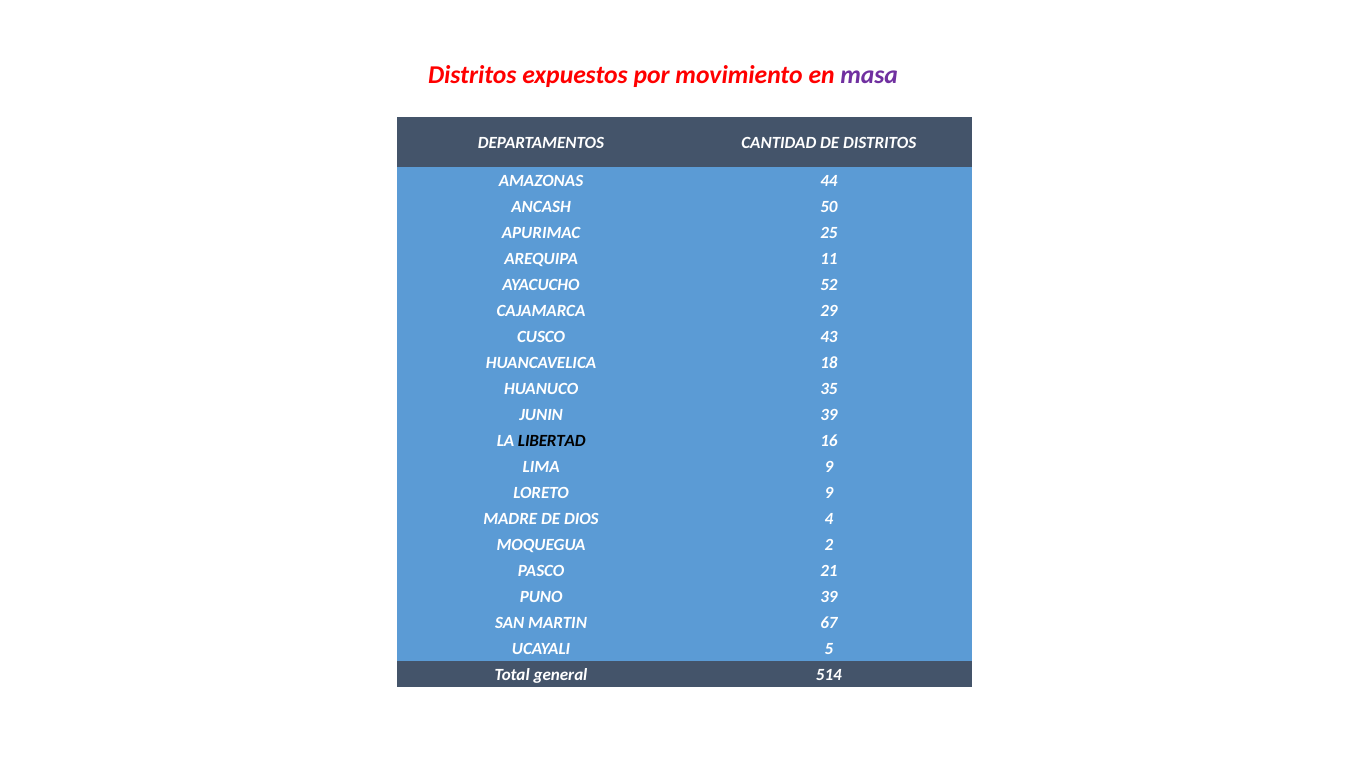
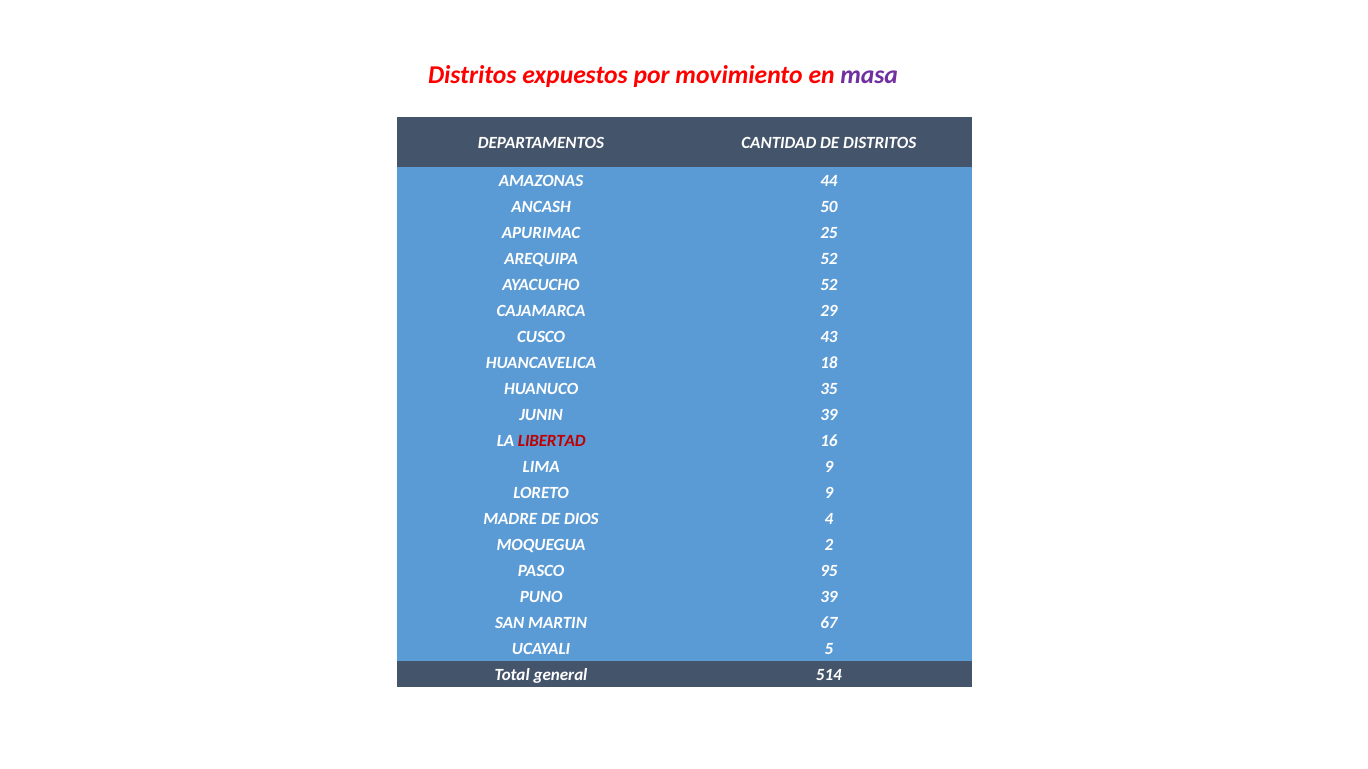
AREQUIPA 11: 11 -> 52
LIBERTAD colour: black -> red
21: 21 -> 95
